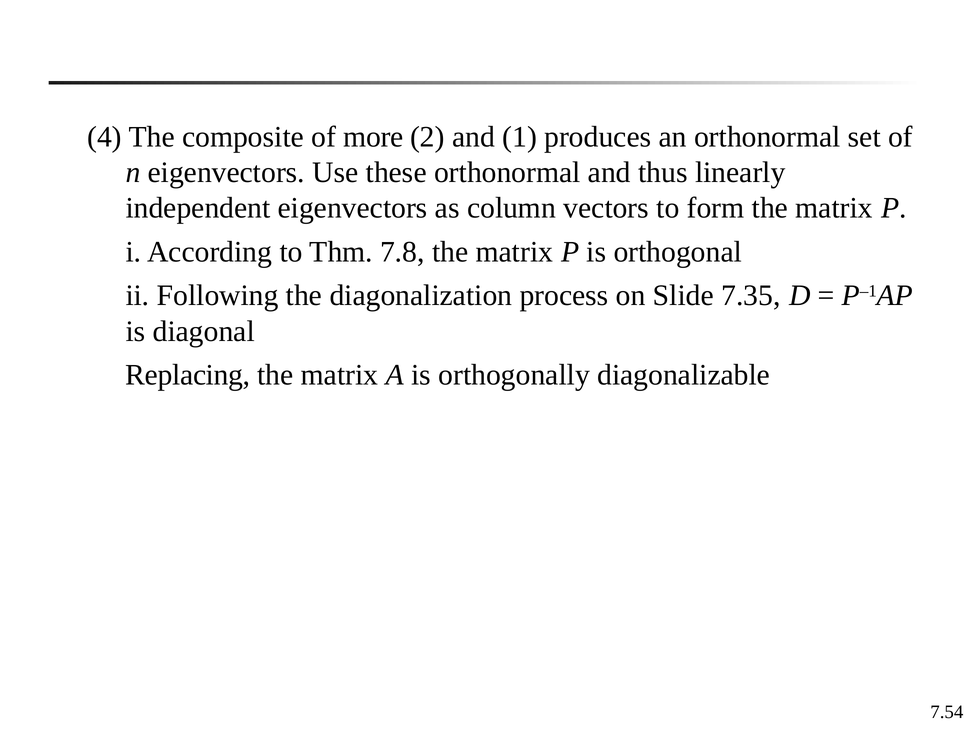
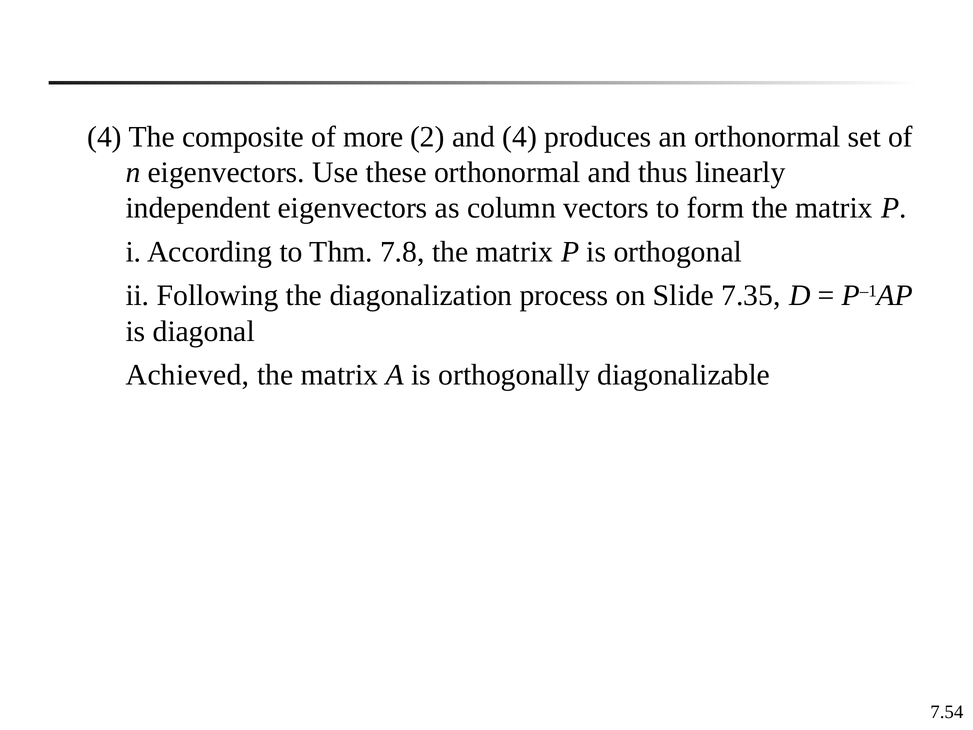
and 1: 1 -> 4
Replacing: Replacing -> Achieved
